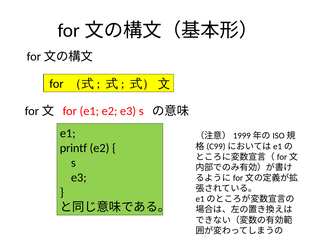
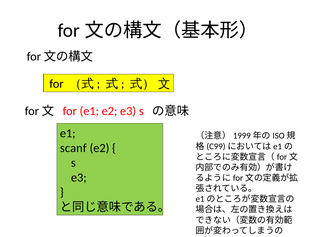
printf: printf -> scanf
